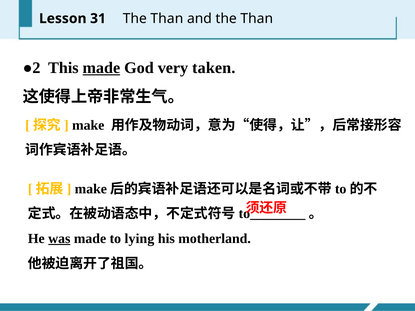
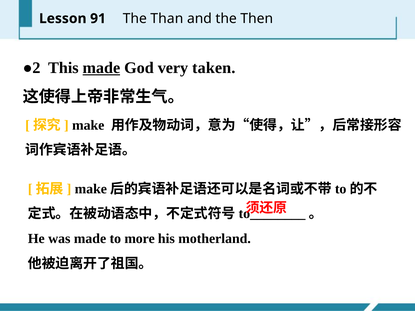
31: 31 -> 91
and the Than: Than -> Then
was underline: present -> none
lying: lying -> more
